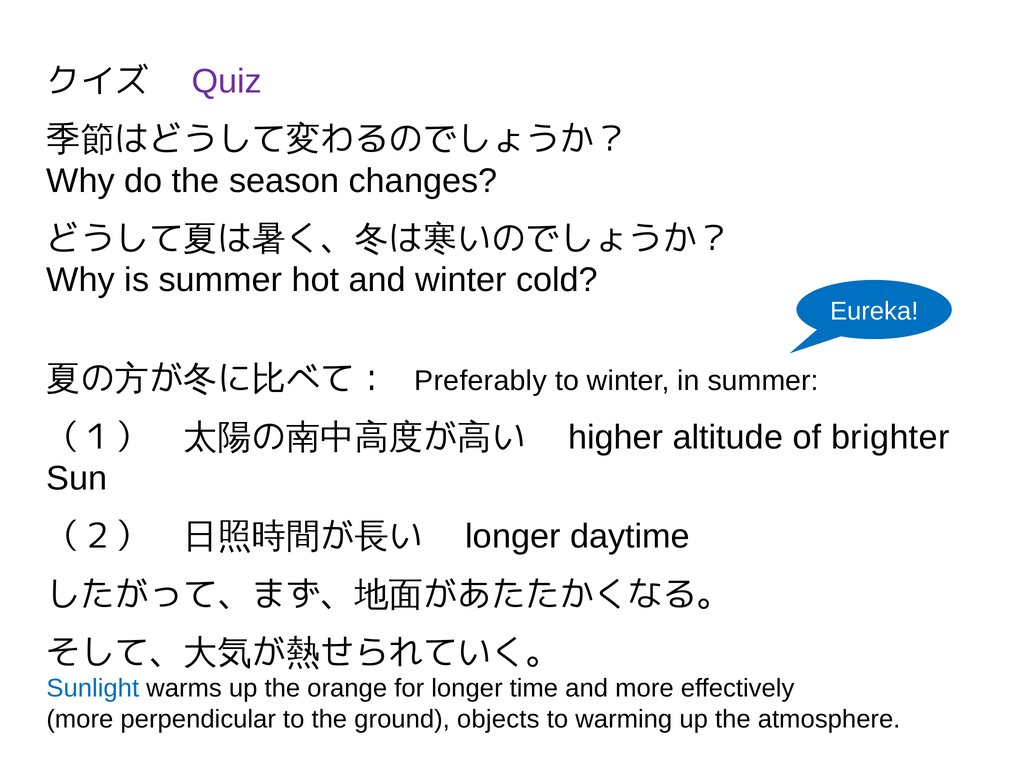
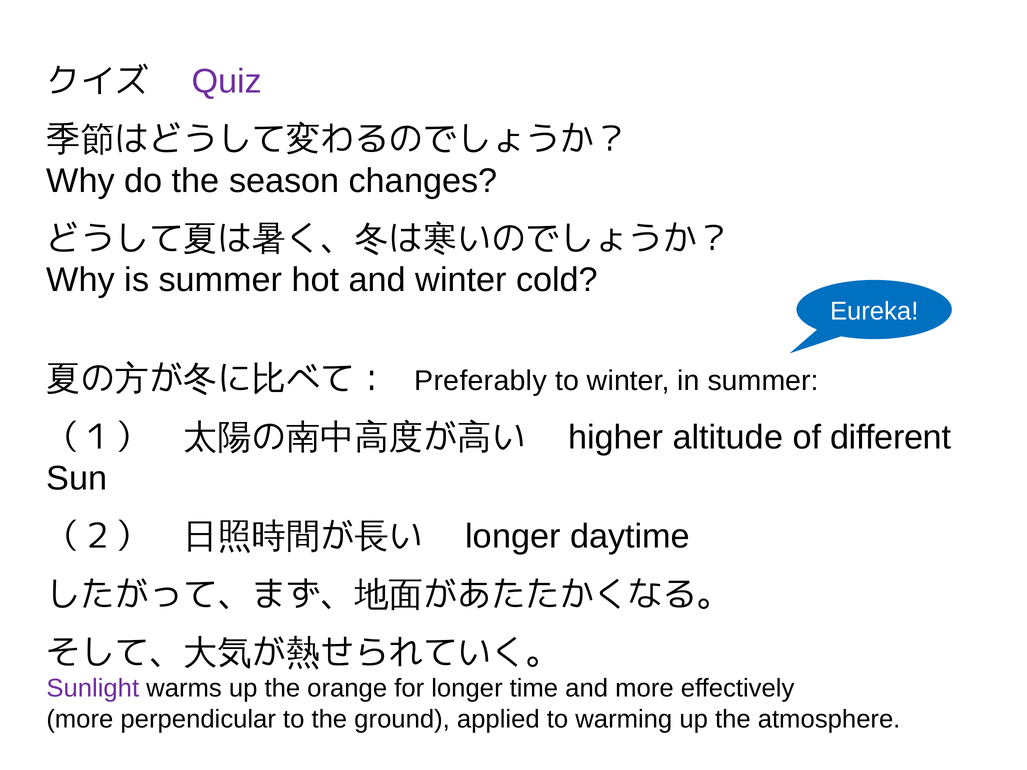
brighter: brighter -> different
Sunlight colour: blue -> purple
objects: objects -> applied
